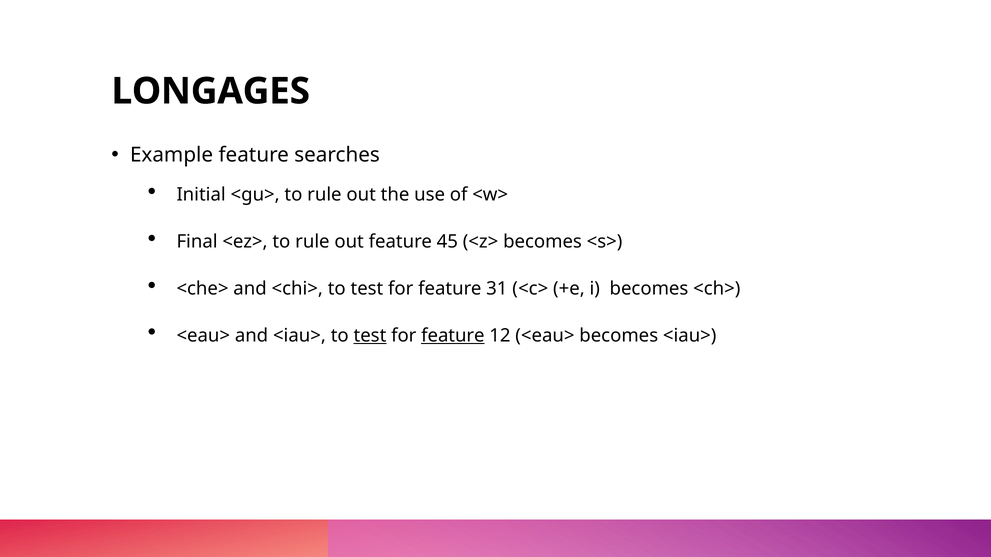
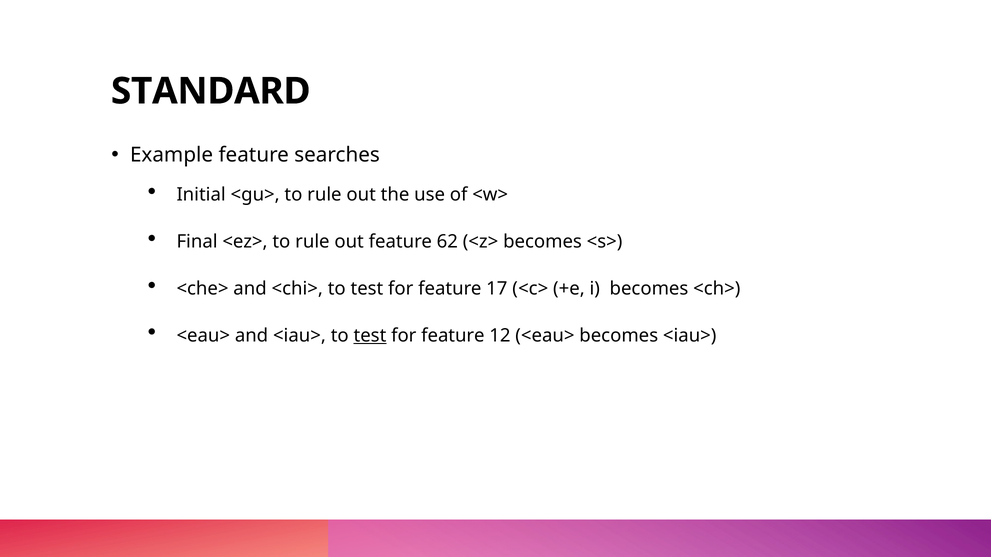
LONGAGES: LONGAGES -> STANDARD
45: 45 -> 62
31: 31 -> 17
feature at (453, 336) underline: present -> none
